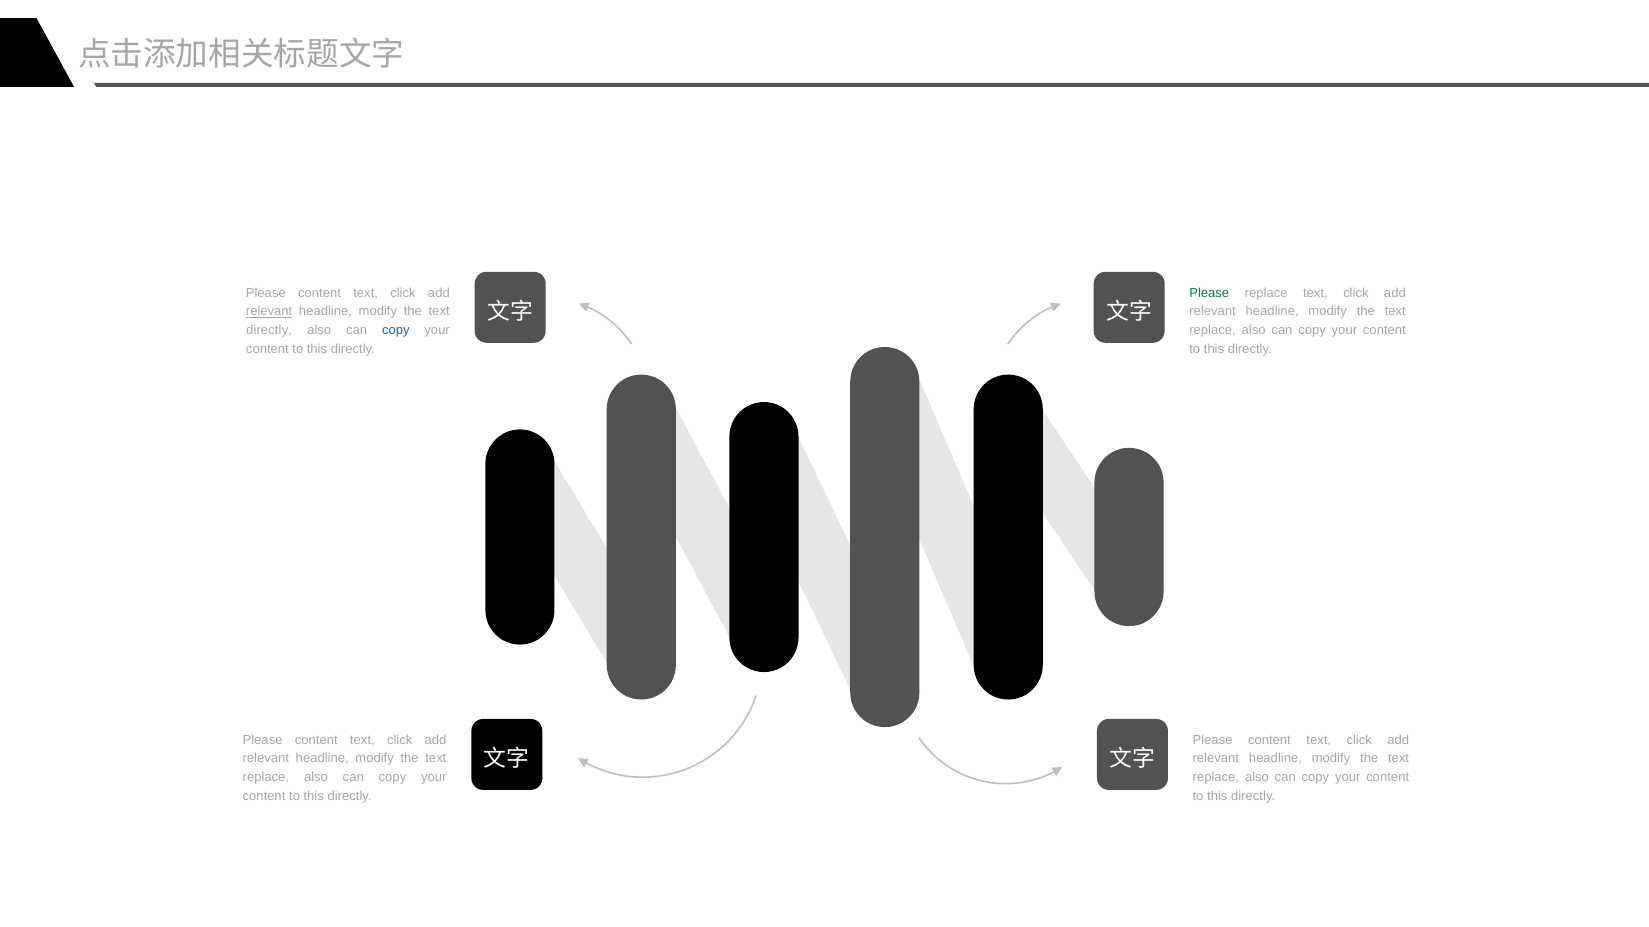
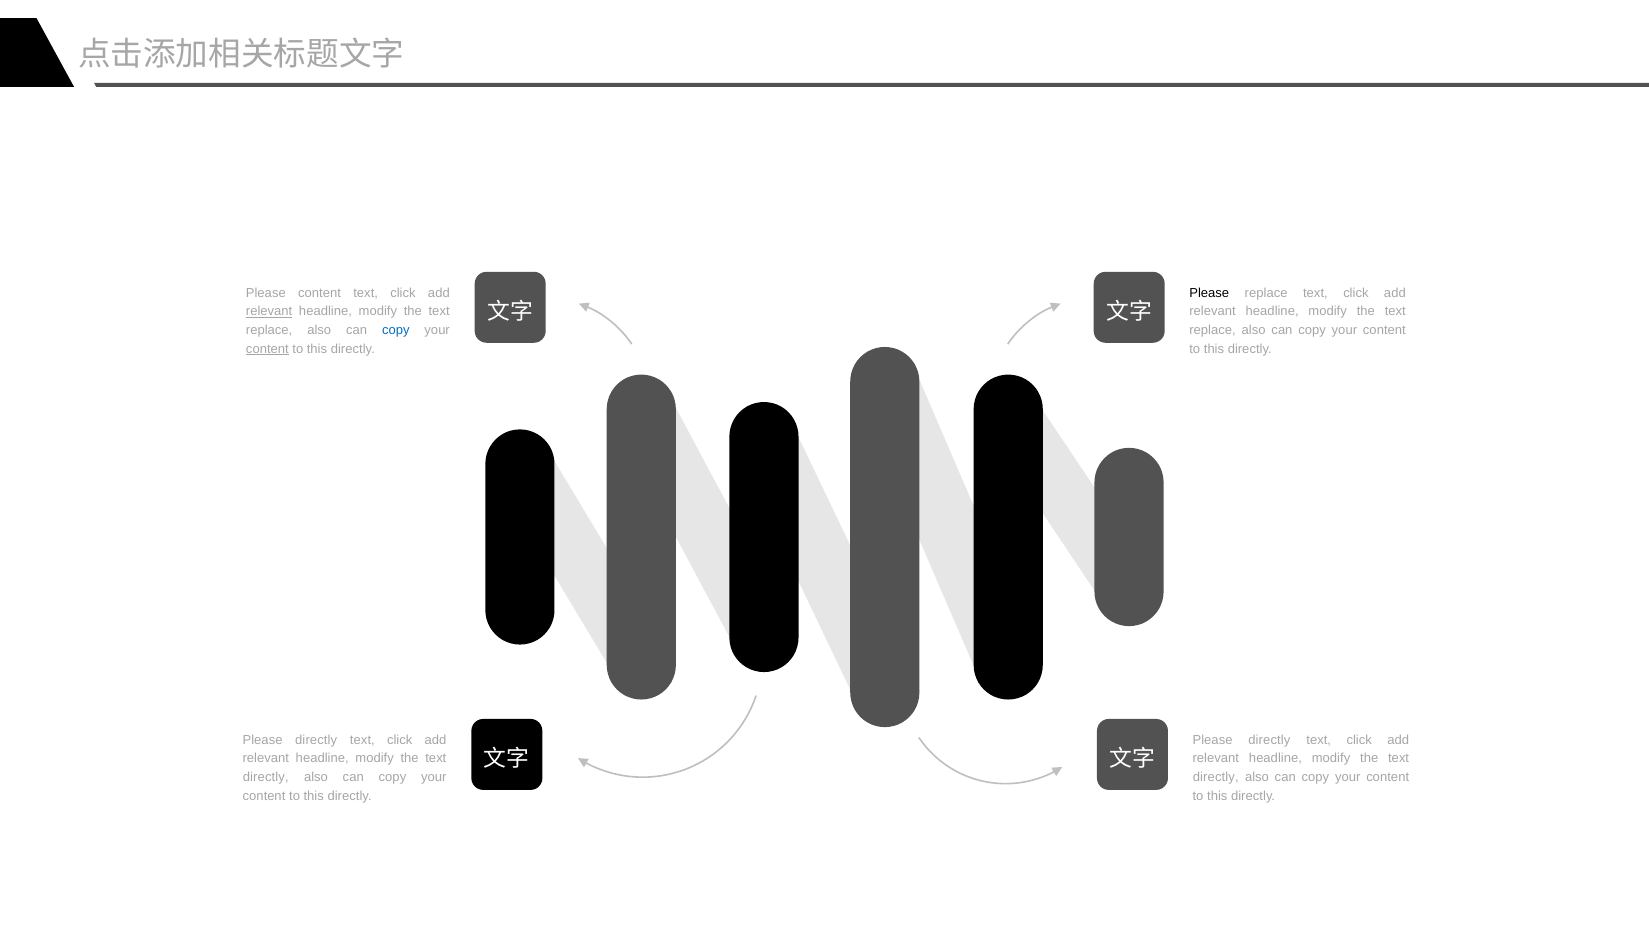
Please at (1209, 293) colour: green -> black
directly at (269, 330): directly -> replace
content at (267, 349) underline: none -> present
content at (316, 740): content -> directly
content at (1269, 740): content -> directly
replace at (266, 778): replace -> directly
replace at (1216, 778): replace -> directly
